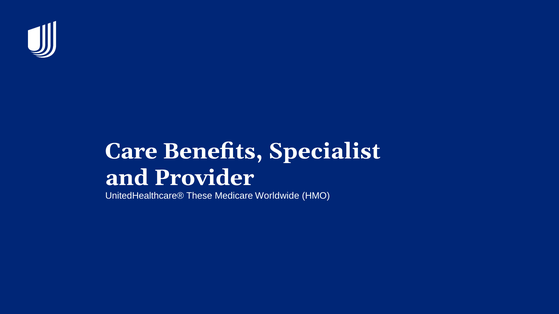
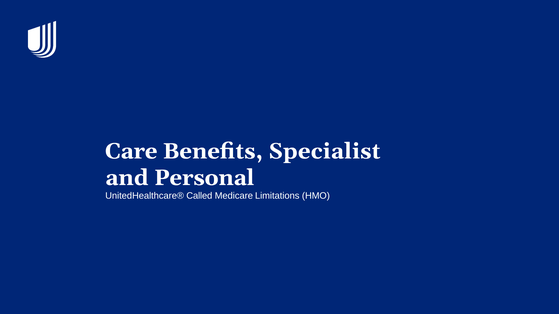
Provider: Provider -> Personal
These: These -> Called
Worldwide: Worldwide -> Limitations
